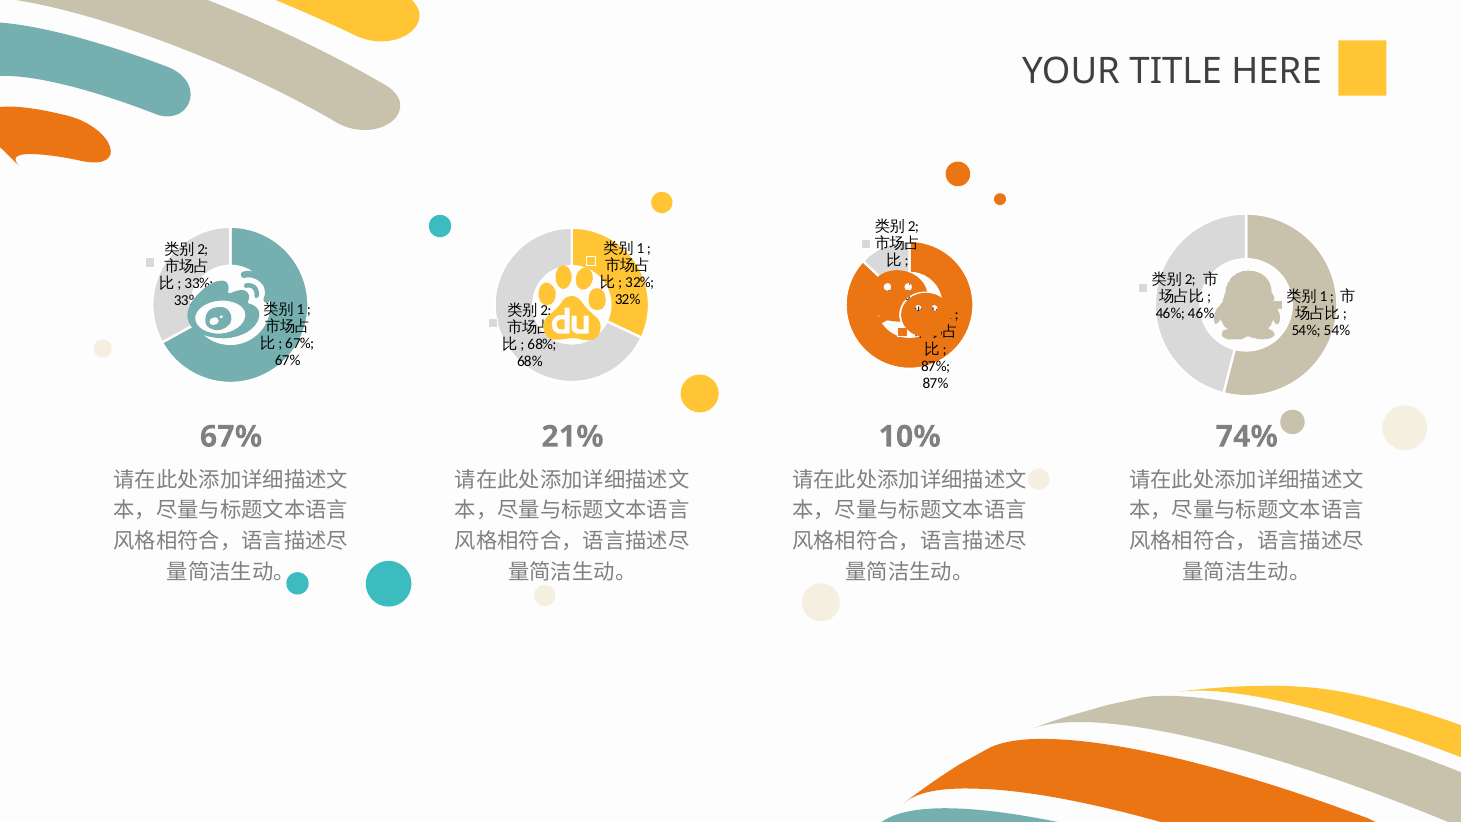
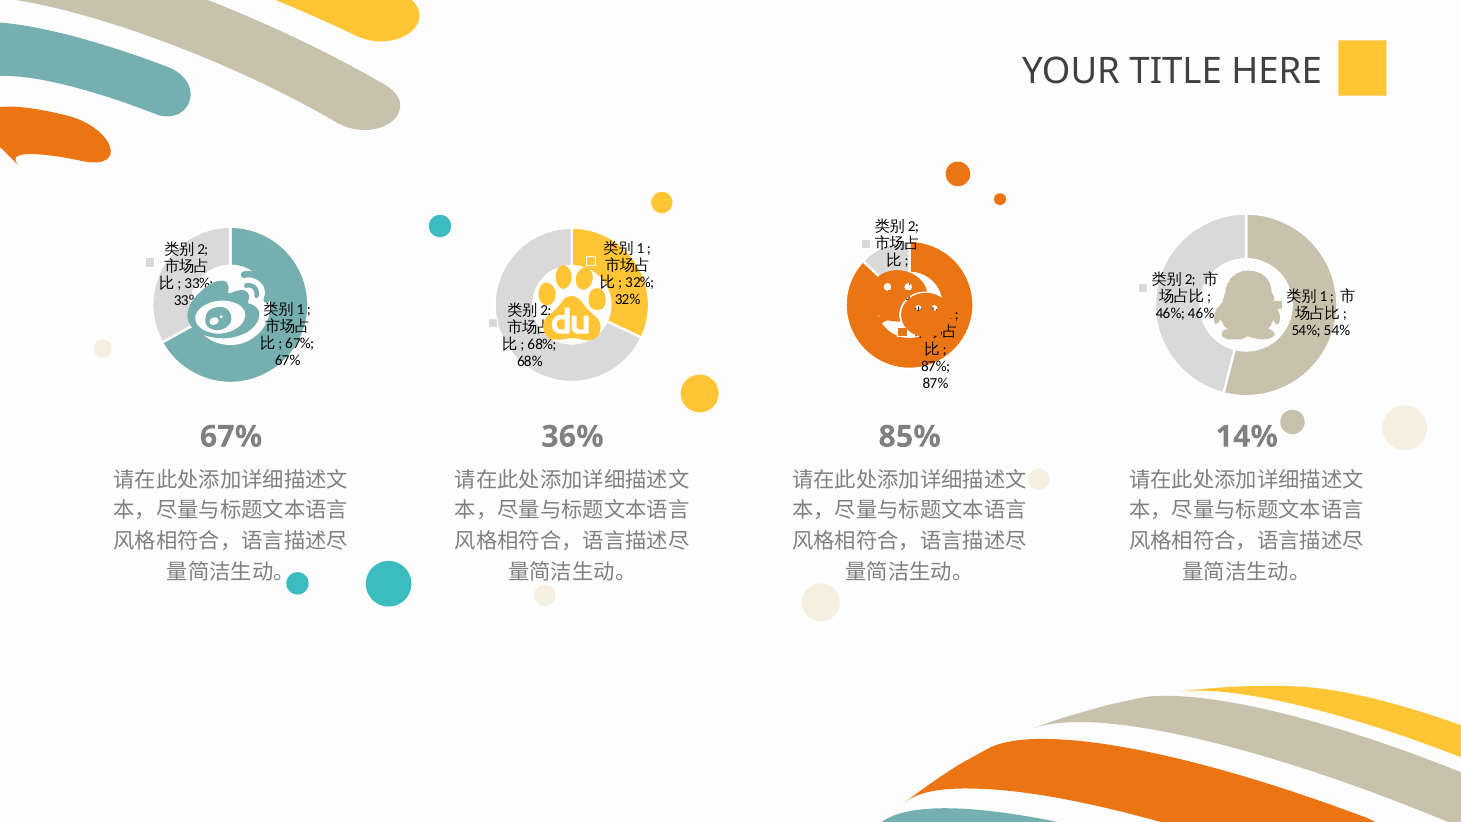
21%: 21% -> 36%
10%: 10% -> 85%
74%: 74% -> 14%
